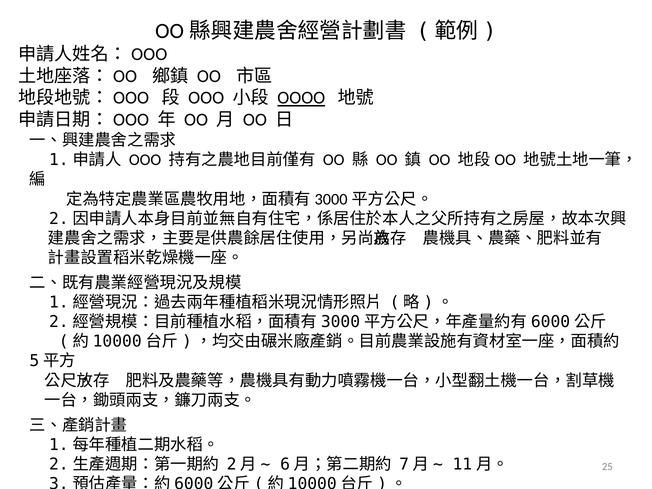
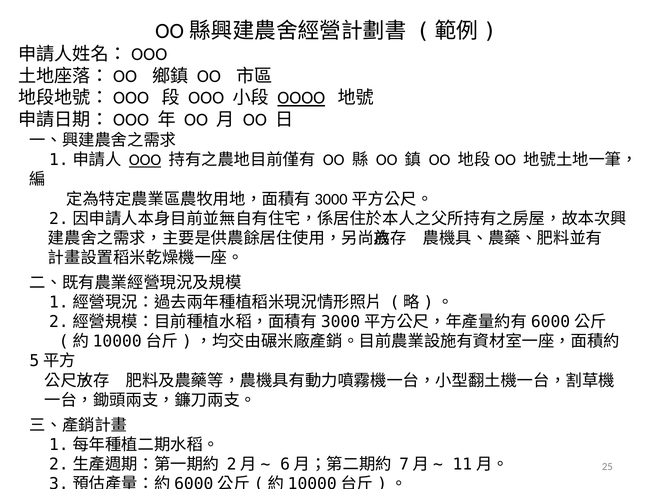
OOO at (145, 160) underline: none -> present
